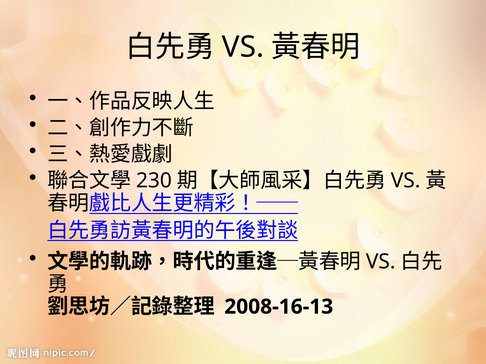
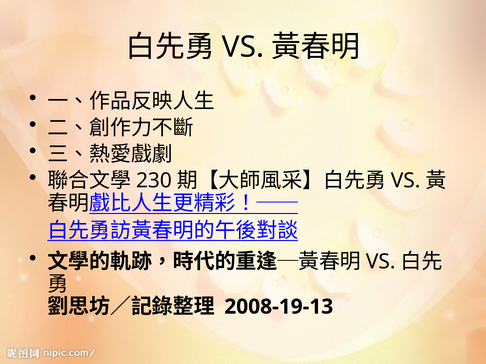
2008-16-13: 2008-16-13 -> 2008-19-13
